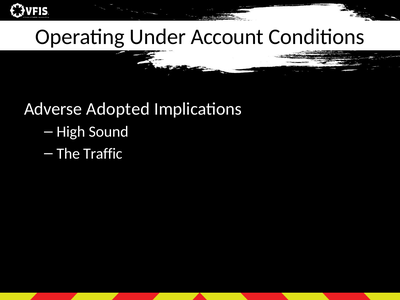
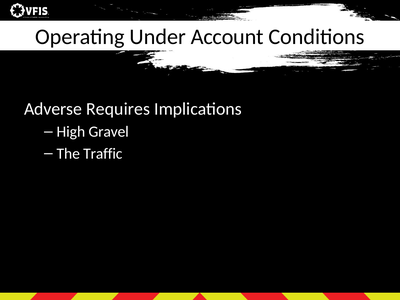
Adopted: Adopted -> Requires
Sound: Sound -> Gravel
